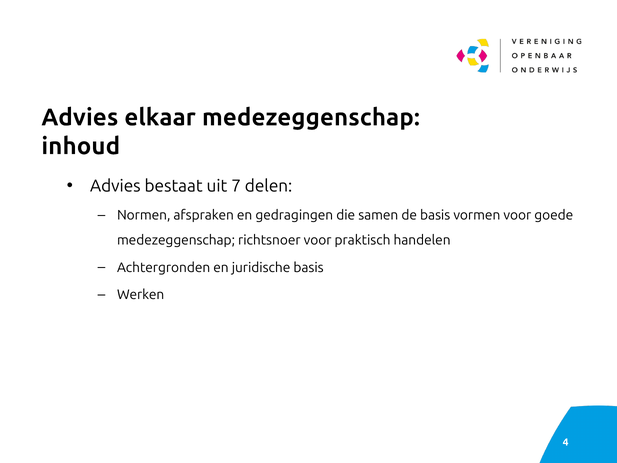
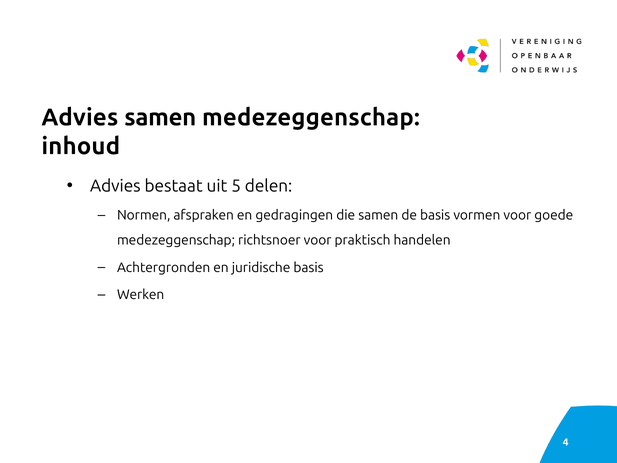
Advies elkaar: elkaar -> samen
7: 7 -> 5
